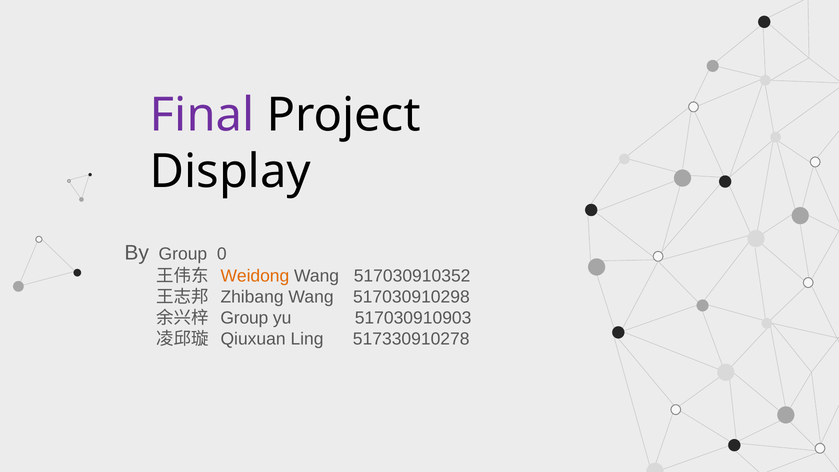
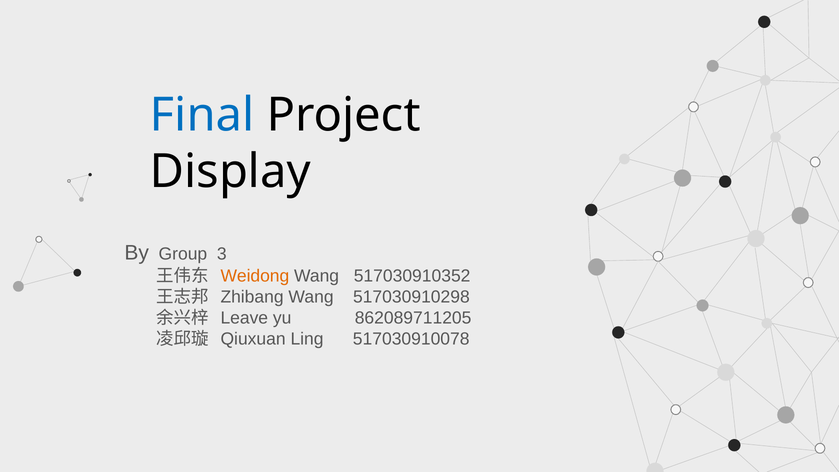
Final colour: purple -> blue
0: 0 -> 3
Group at (244, 318): Group -> Leave
517030910903: 517030910903 -> 862089711205
517330910278: 517330910278 -> 517030910078
